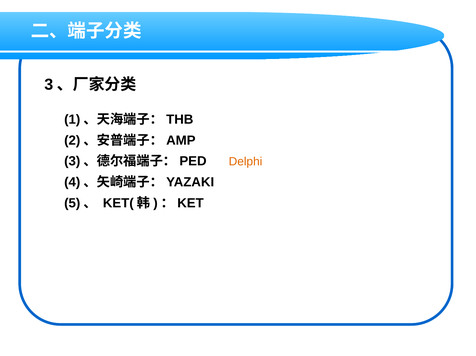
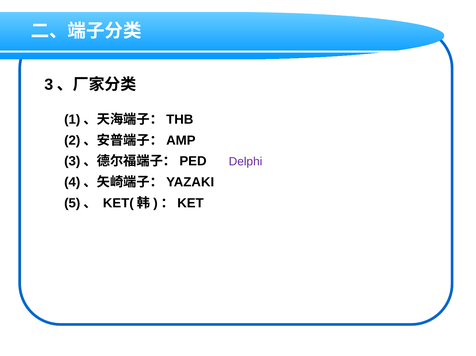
Delphi colour: orange -> purple
